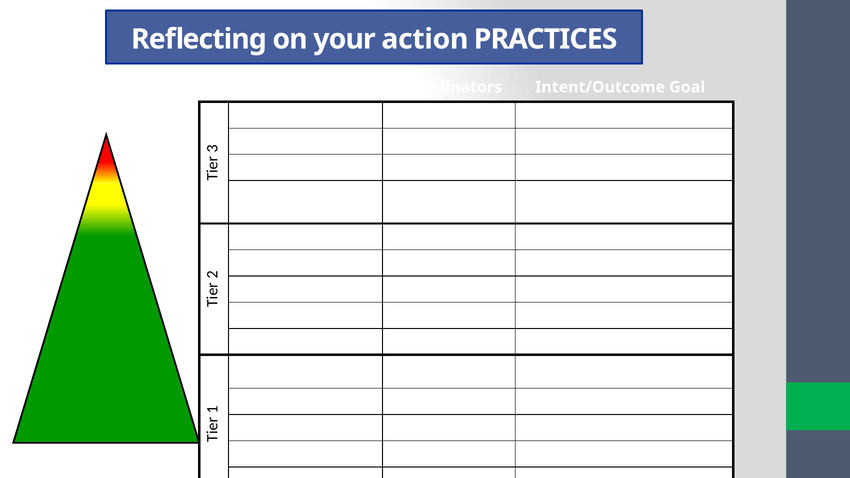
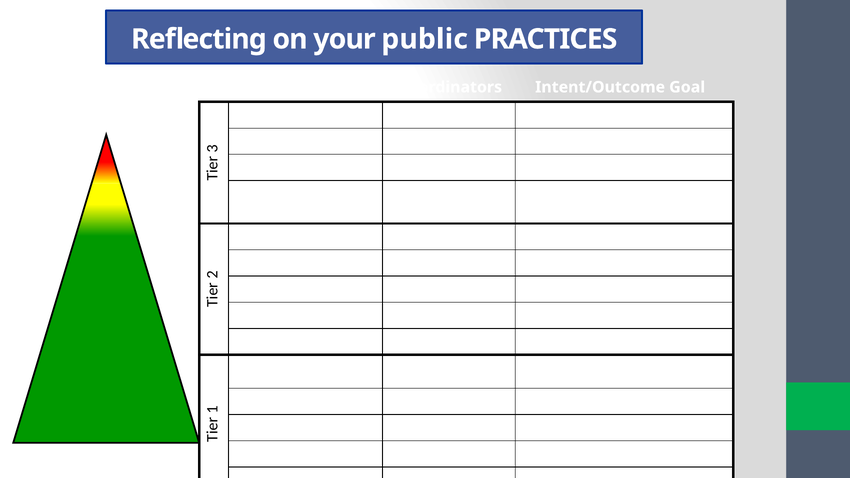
action: action -> public
